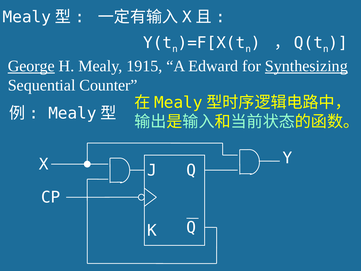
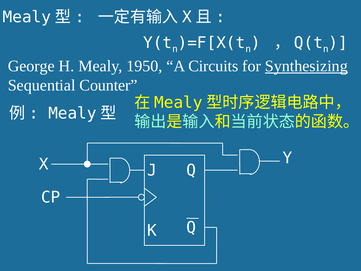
George underline: present -> none
1915: 1915 -> 1950
Edward: Edward -> Circuits
